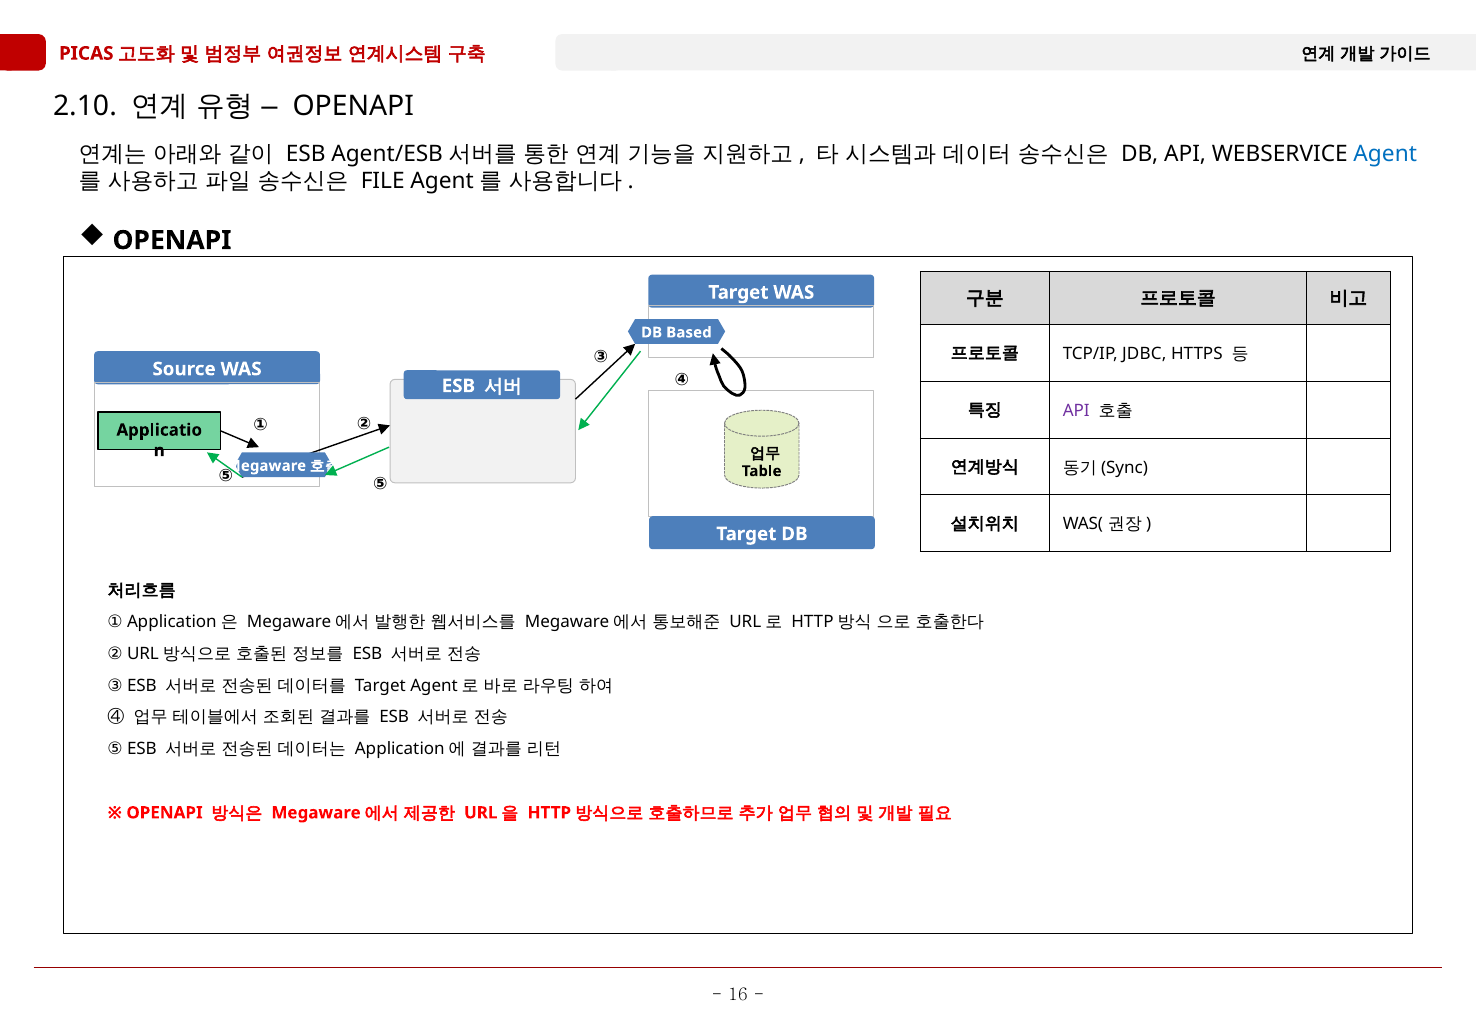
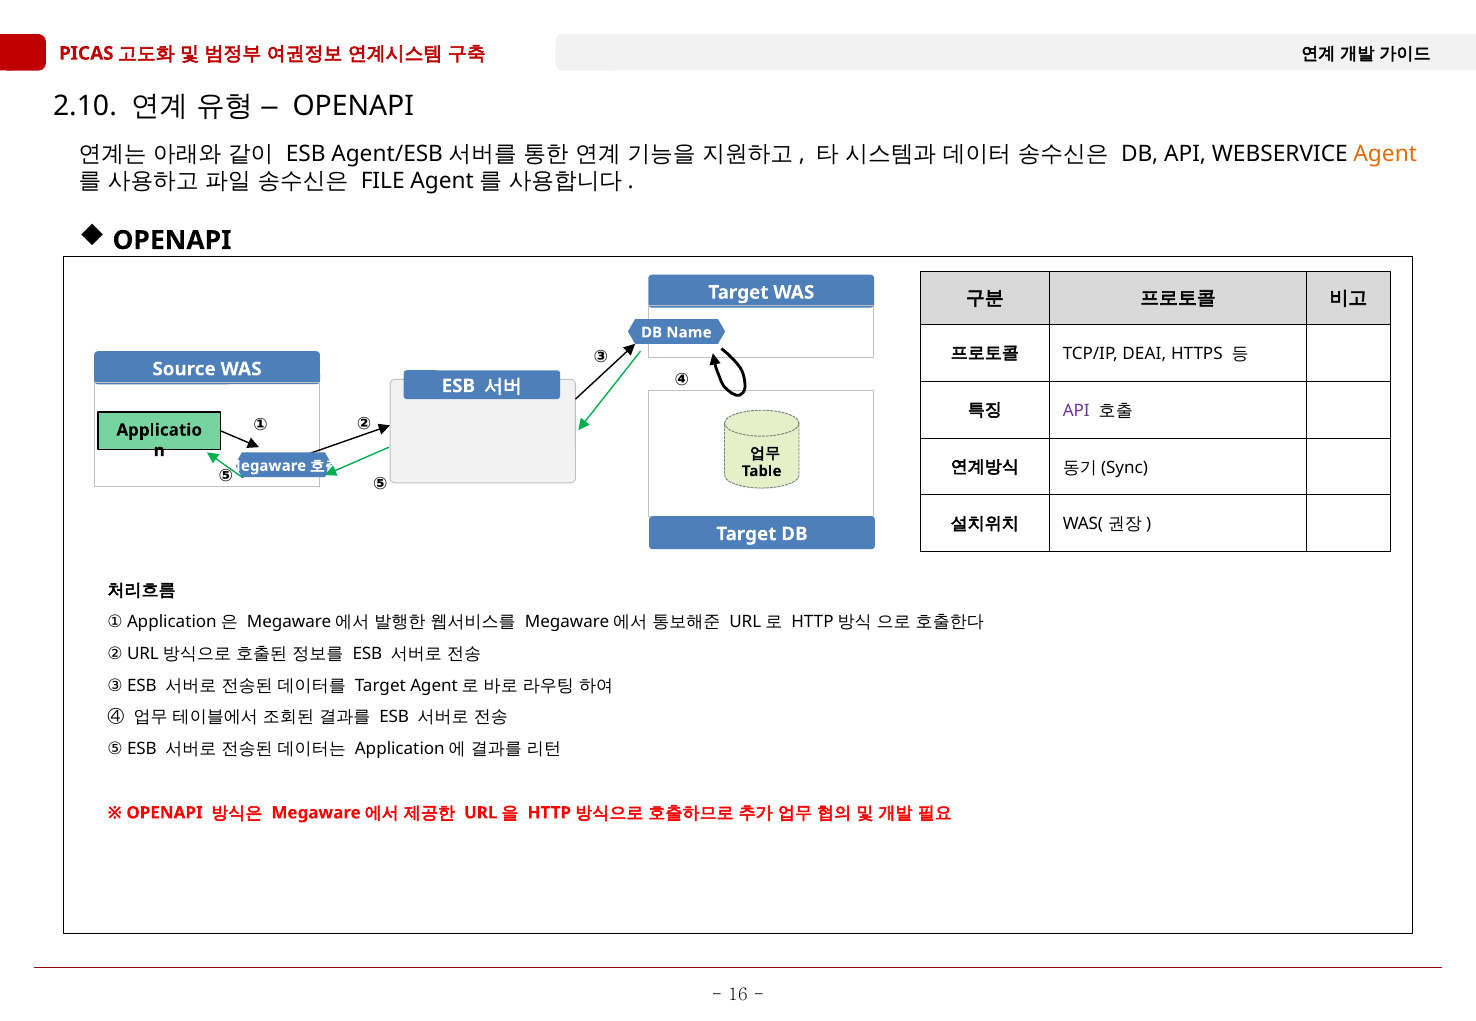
Agent colour: blue -> orange
Based: Based -> Name
JDBC: JDBC -> DEAI
